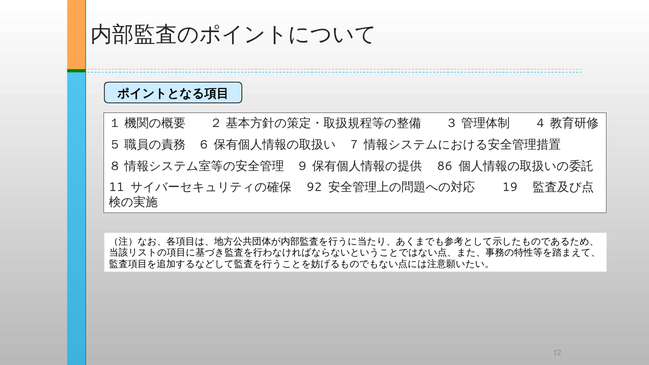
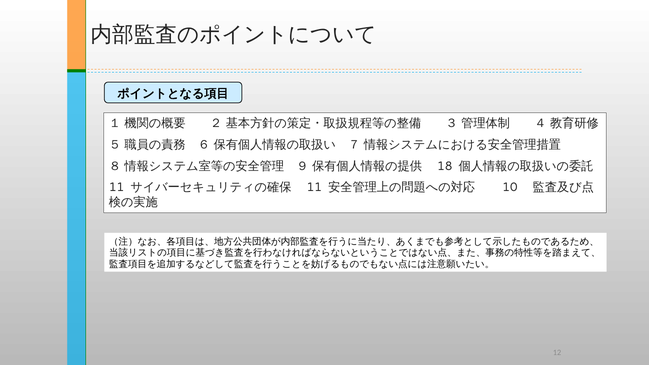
86: 86 -> 18
92 at (314, 188): 92 -> 11
19: 19 -> 10
